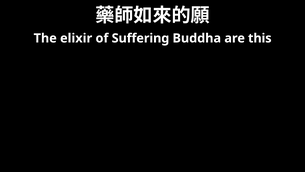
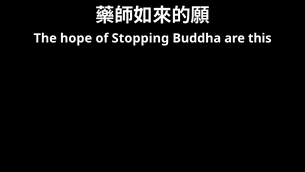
elixir: elixir -> hope
Suffering: Suffering -> Stopping
